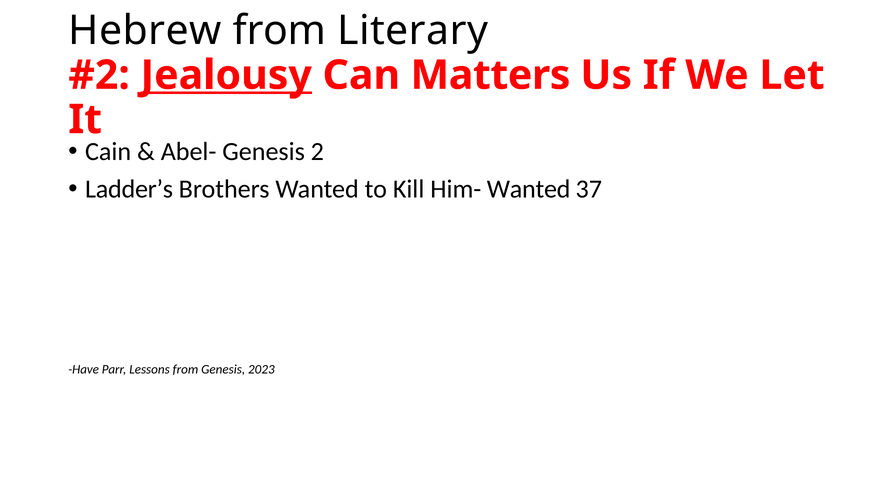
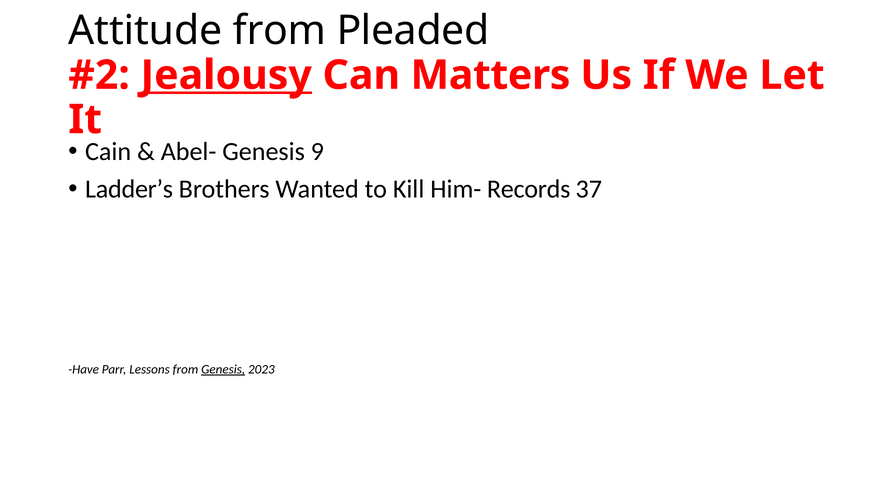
Hebrew: Hebrew -> Attitude
Literary: Literary -> Pleaded
2: 2 -> 9
Him- Wanted: Wanted -> Records
Genesis at (223, 370) underline: none -> present
